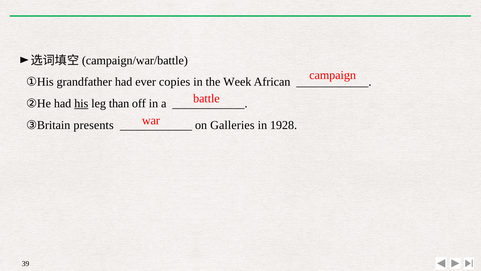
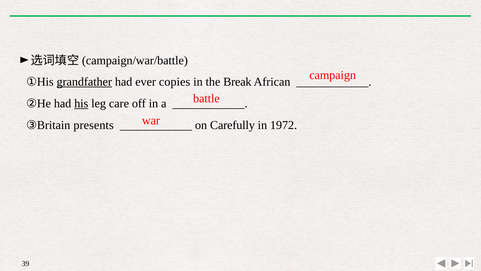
grandfather underline: none -> present
Week: Week -> Break
than: than -> care
Galleries: Galleries -> Carefully
1928: 1928 -> 1972
